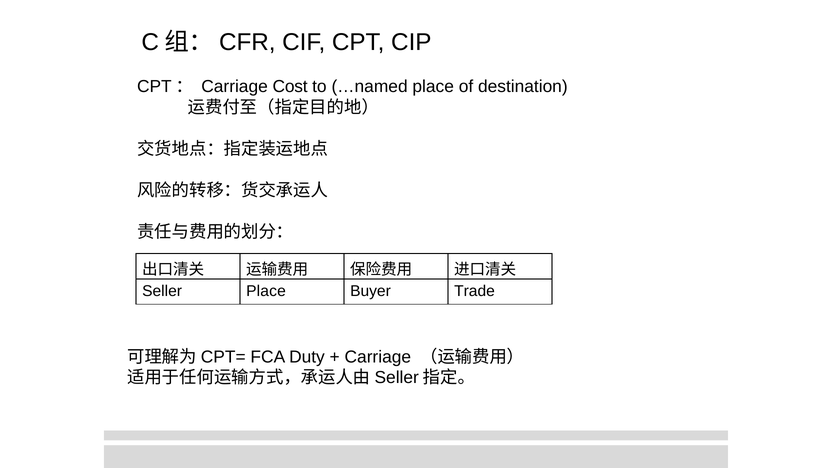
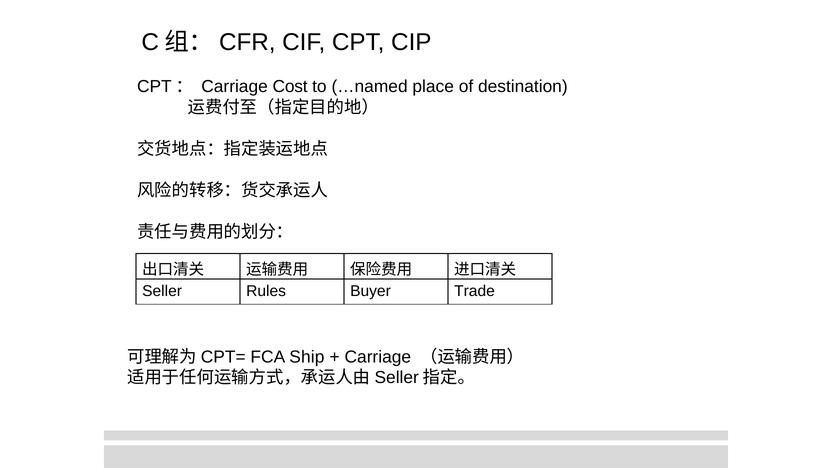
Seller Place: Place -> Rules
Duty: Duty -> Ship
